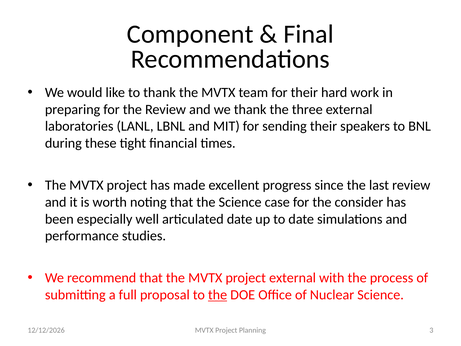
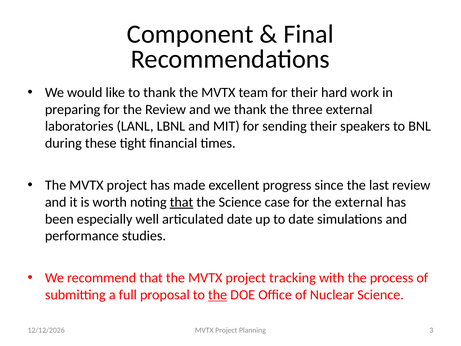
that at (182, 202) underline: none -> present
the consider: consider -> external
project external: external -> tracking
